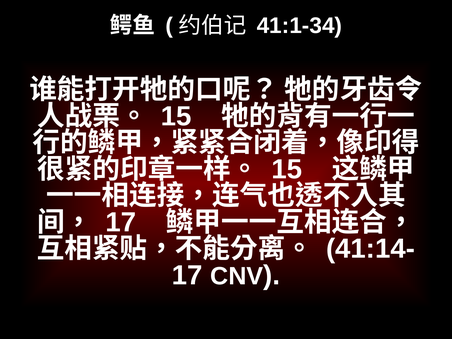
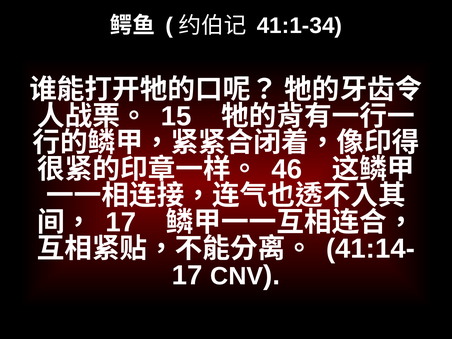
15 at (287, 169): 15 -> 46
